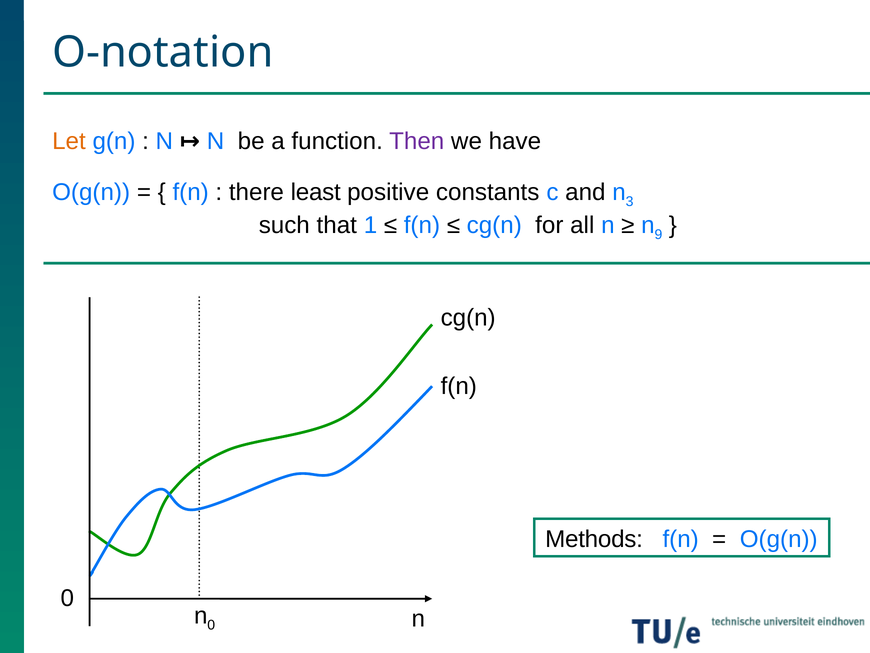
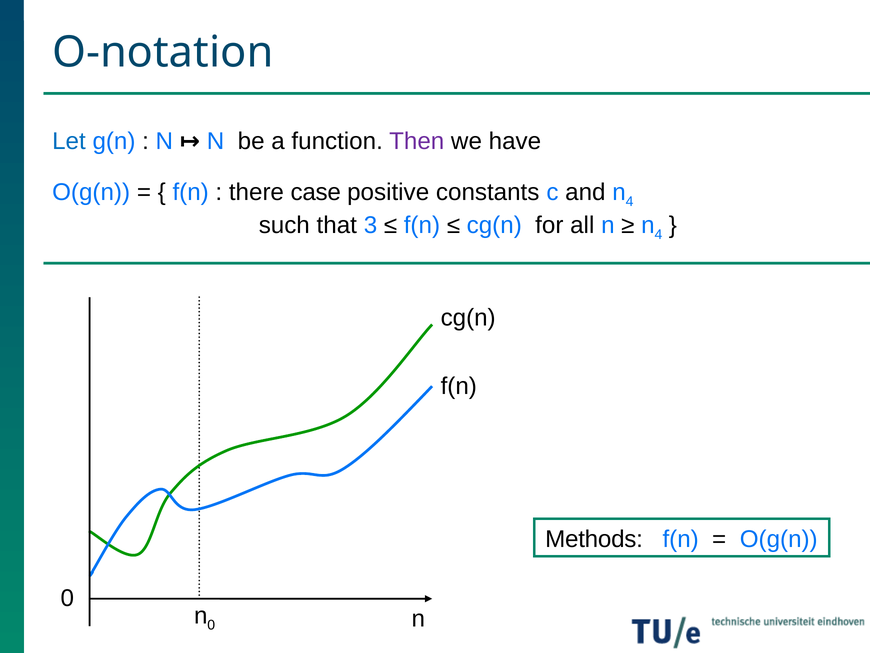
Let colour: orange -> blue
least: least -> case
and n 3: 3 -> 4
1: 1 -> 3
9 at (658, 234): 9 -> 4
